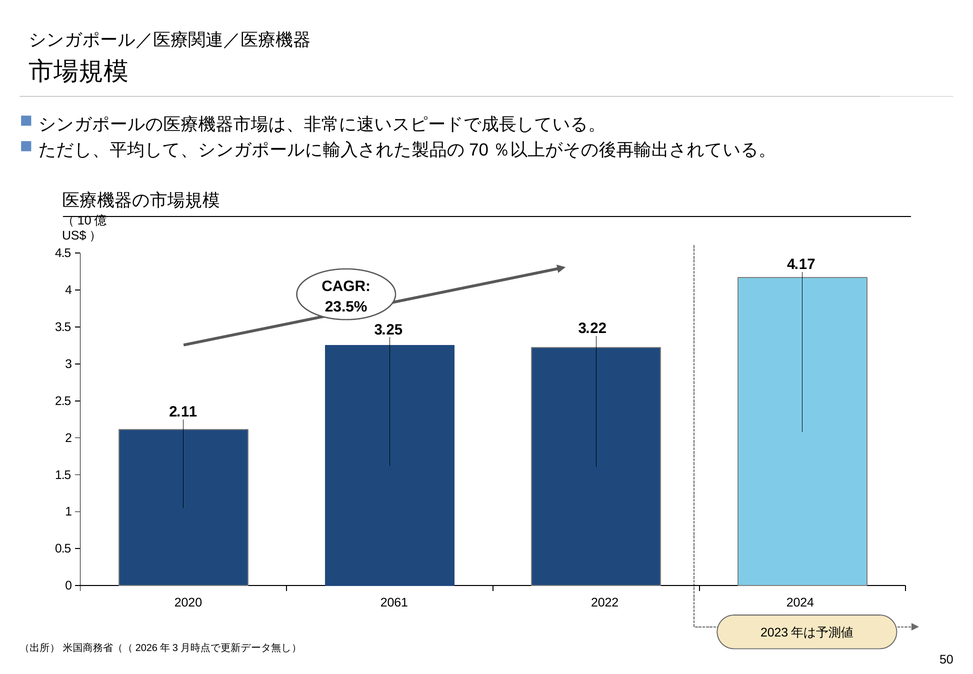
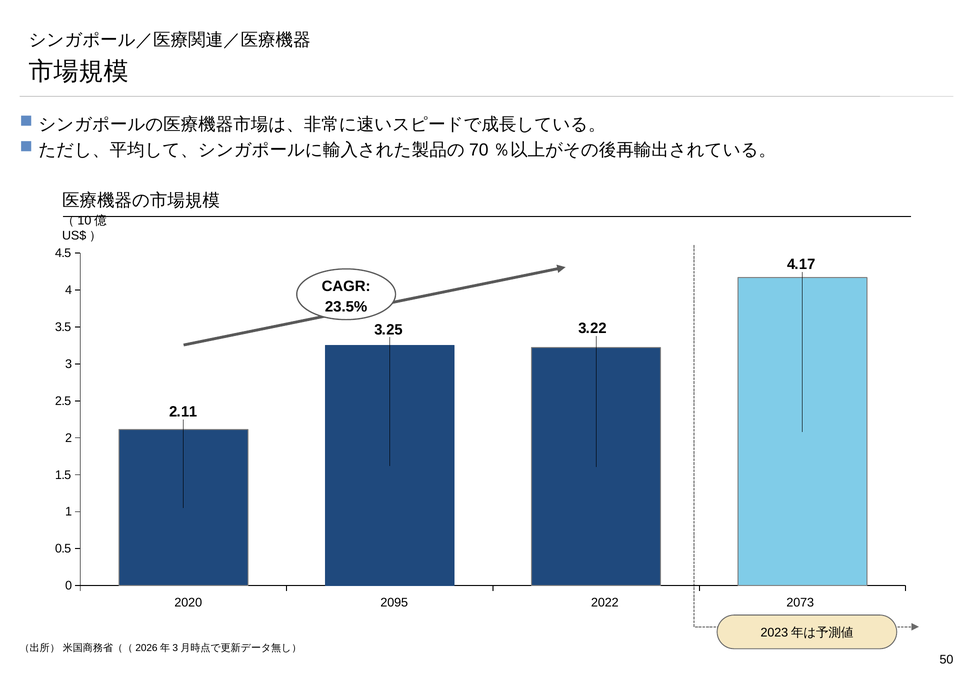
2061: 2061 -> 2095
2024: 2024 -> 2073
